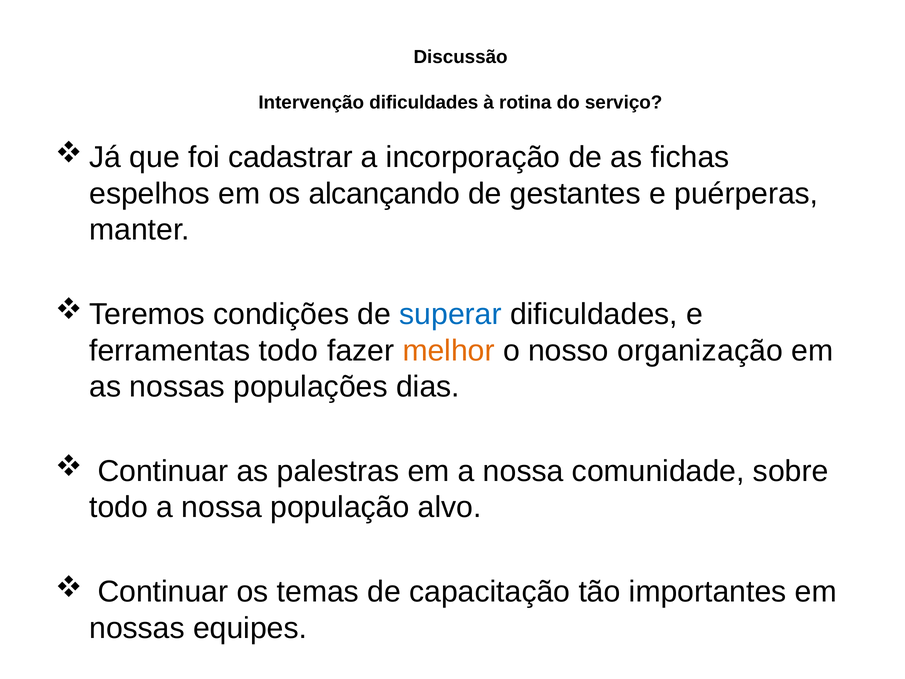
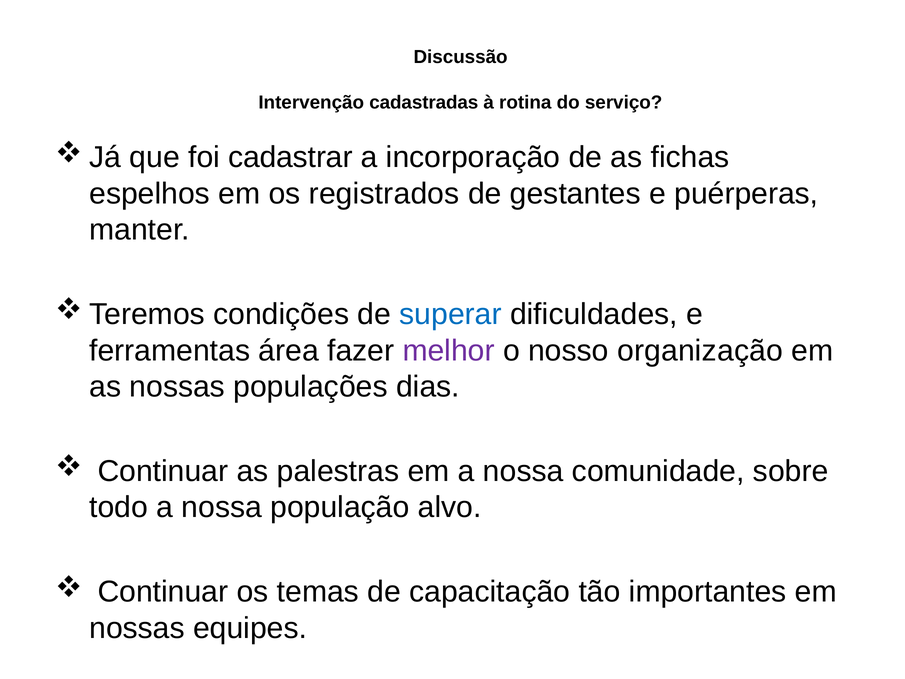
Intervenção dificuldades: dificuldades -> cadastradas
alcançando: alcançando -> registrados
ferramentas todo: todo -> área
melhor colour: orange -> purple
